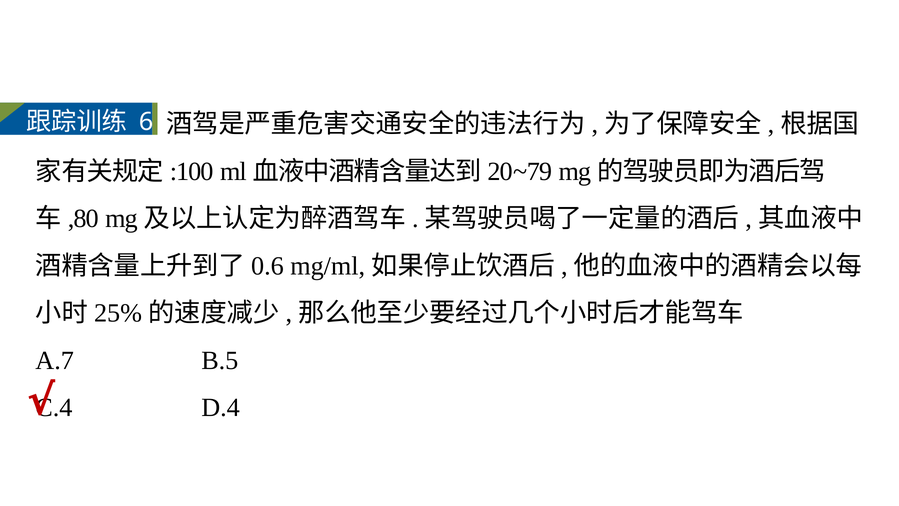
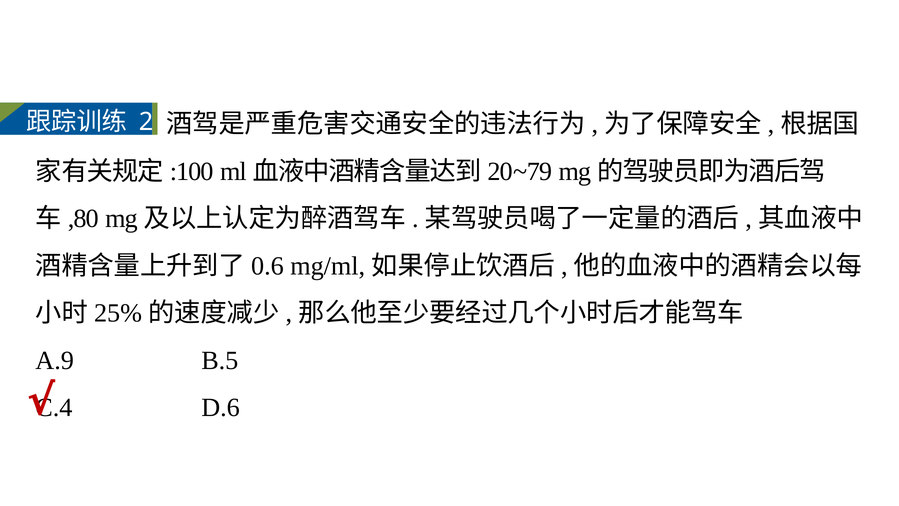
6: 6 -> 2
A.7: A.7 -> A.9
D.4: D.4 -> D.6
